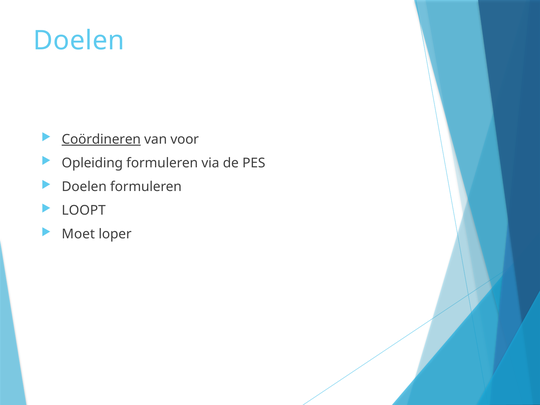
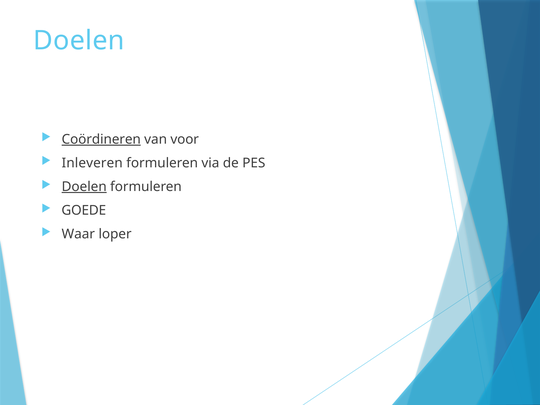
Opleiding: Opleiding -> Inleveren
Doelen at (84, 187) underline: none -> present
LOOPT: LOOPT -> GOEDE
Moet: Moet -> Waar
